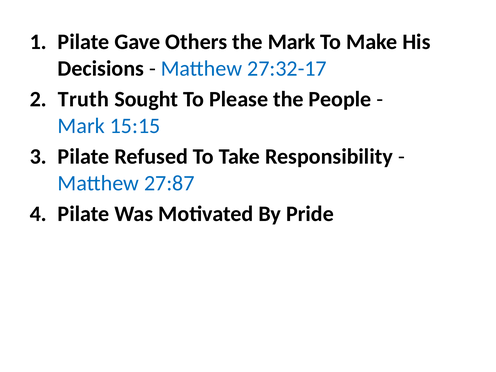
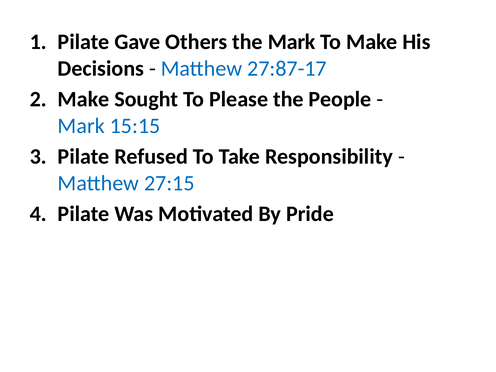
27:32-17: 27:32-17 -> 27:87-17
Truth at (83, 99): Truth -> Make
27:87: 27:87 -> 27:15
